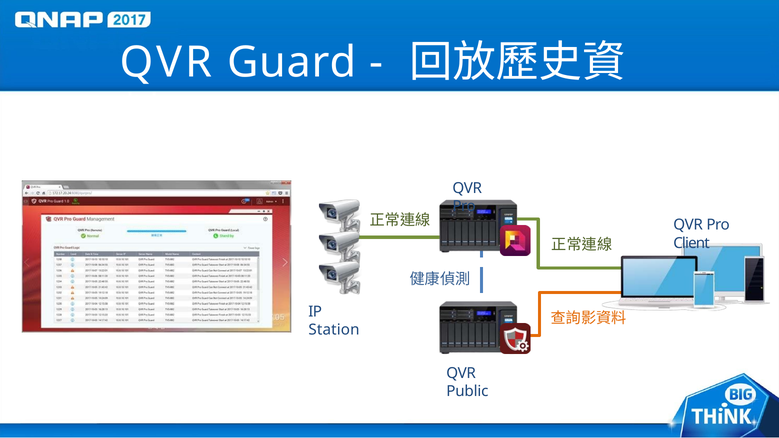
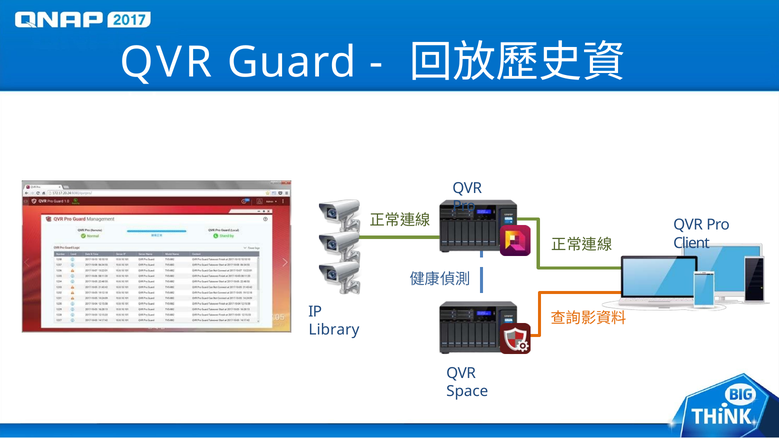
Station: Station -> Library
Public: Public -> Space
